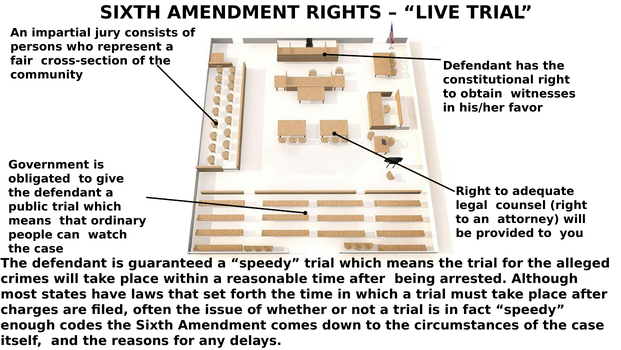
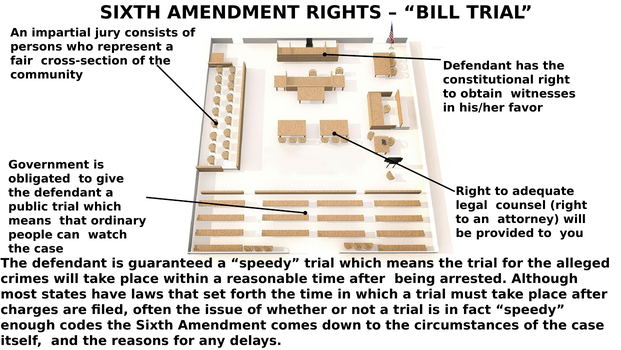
LIVE: LIVE -> BILL
